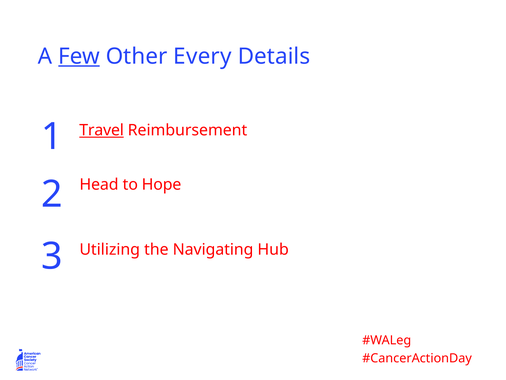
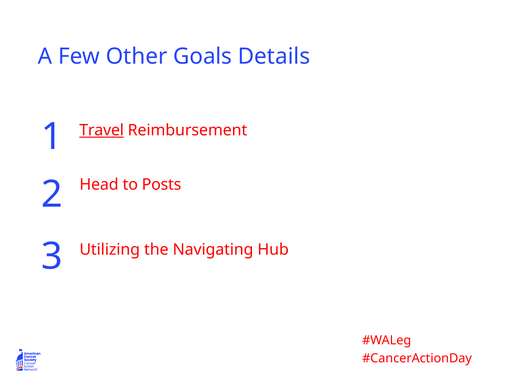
Few underline: present -> none
Every: Every -> Goals
Hope: Hope -> Posts
